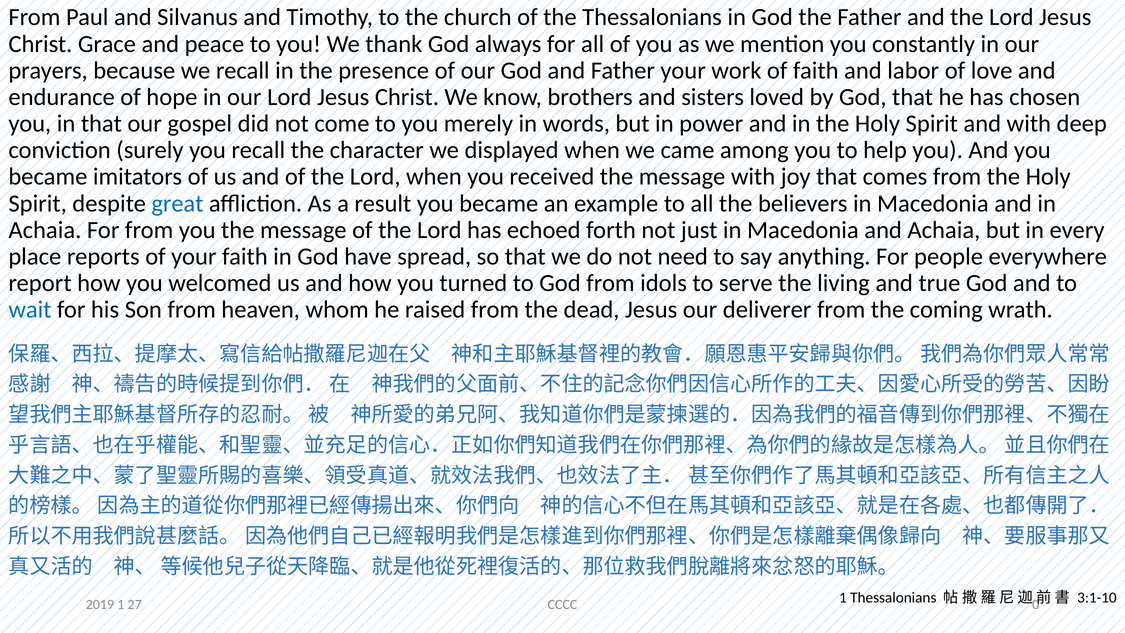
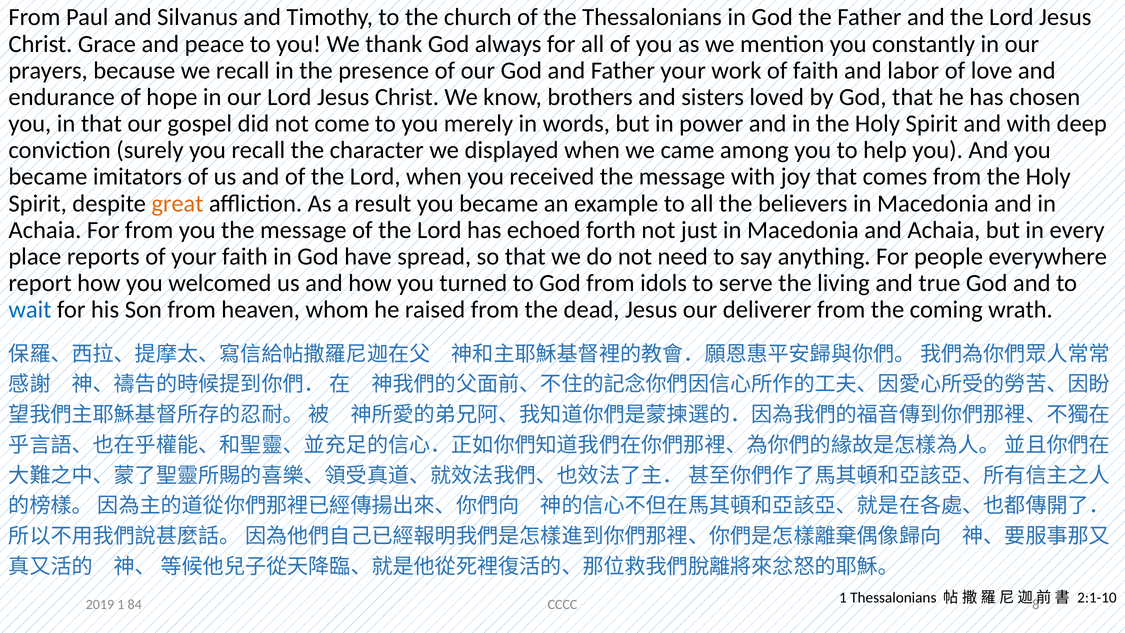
great colour: blue -> orange
3:1-10: 3:1-10 -> 2:1-10
0: 0 -> 8
27: 27 -> 84
